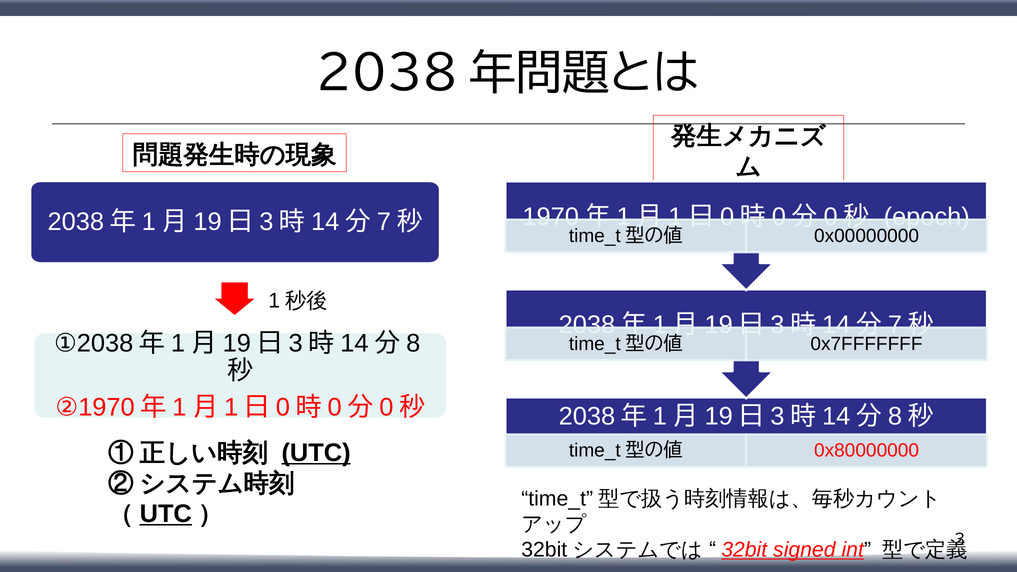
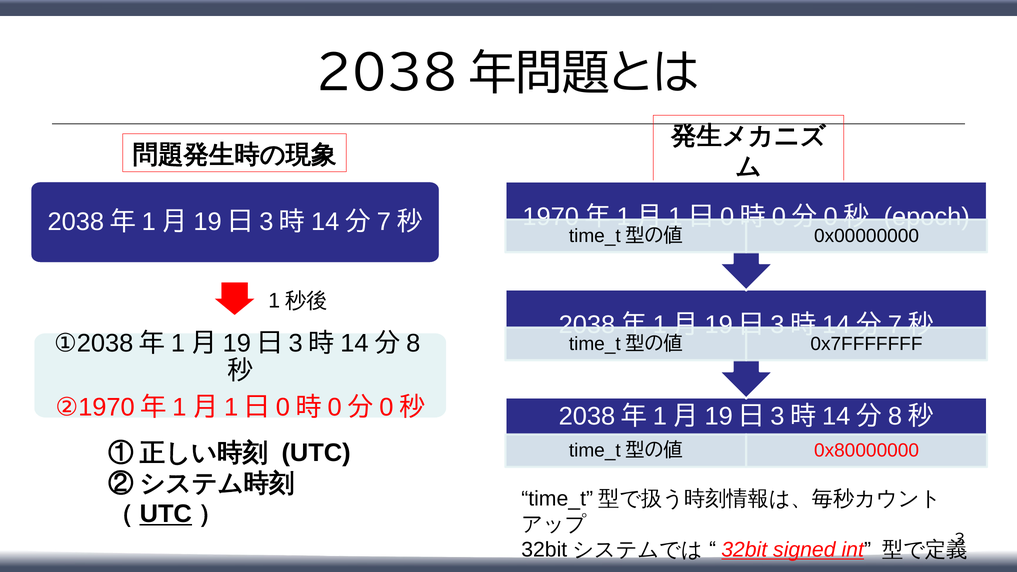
UTC at (316, 453) underline: present -> none
